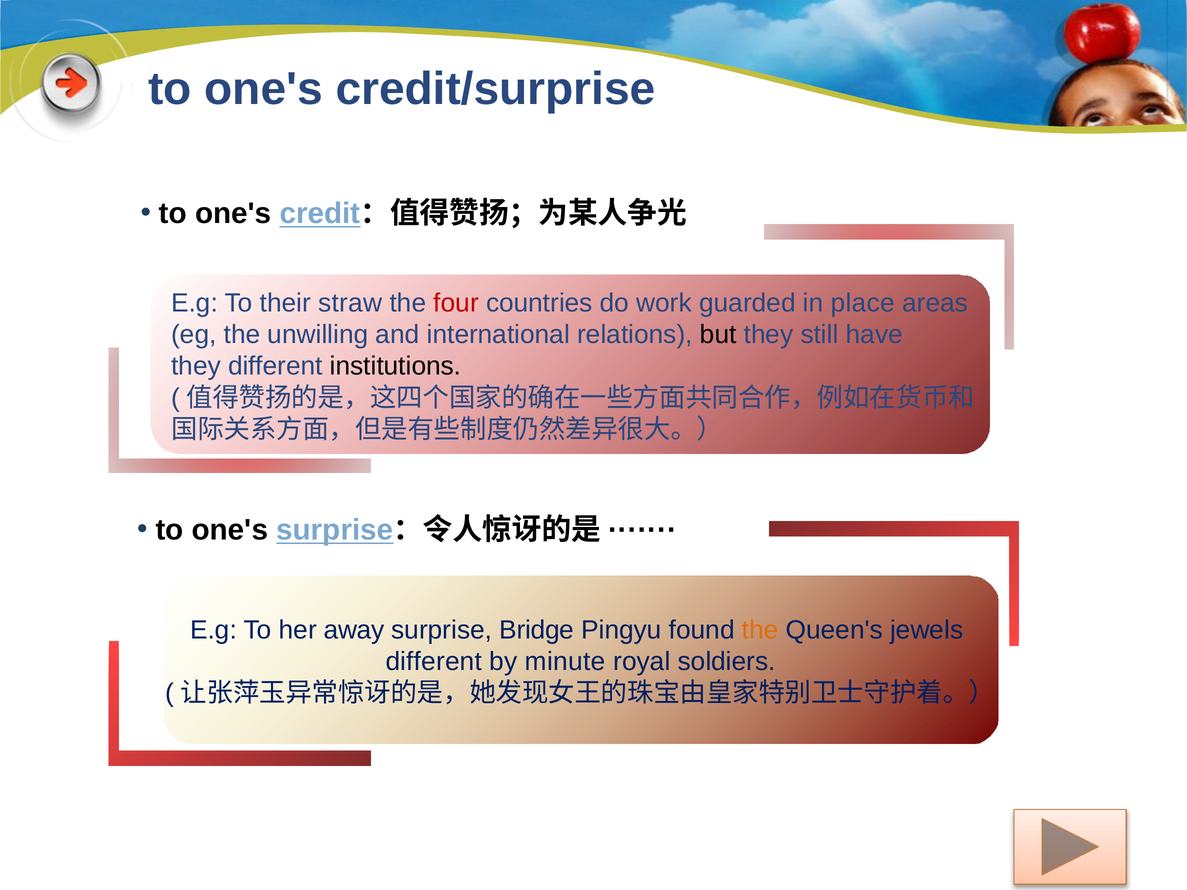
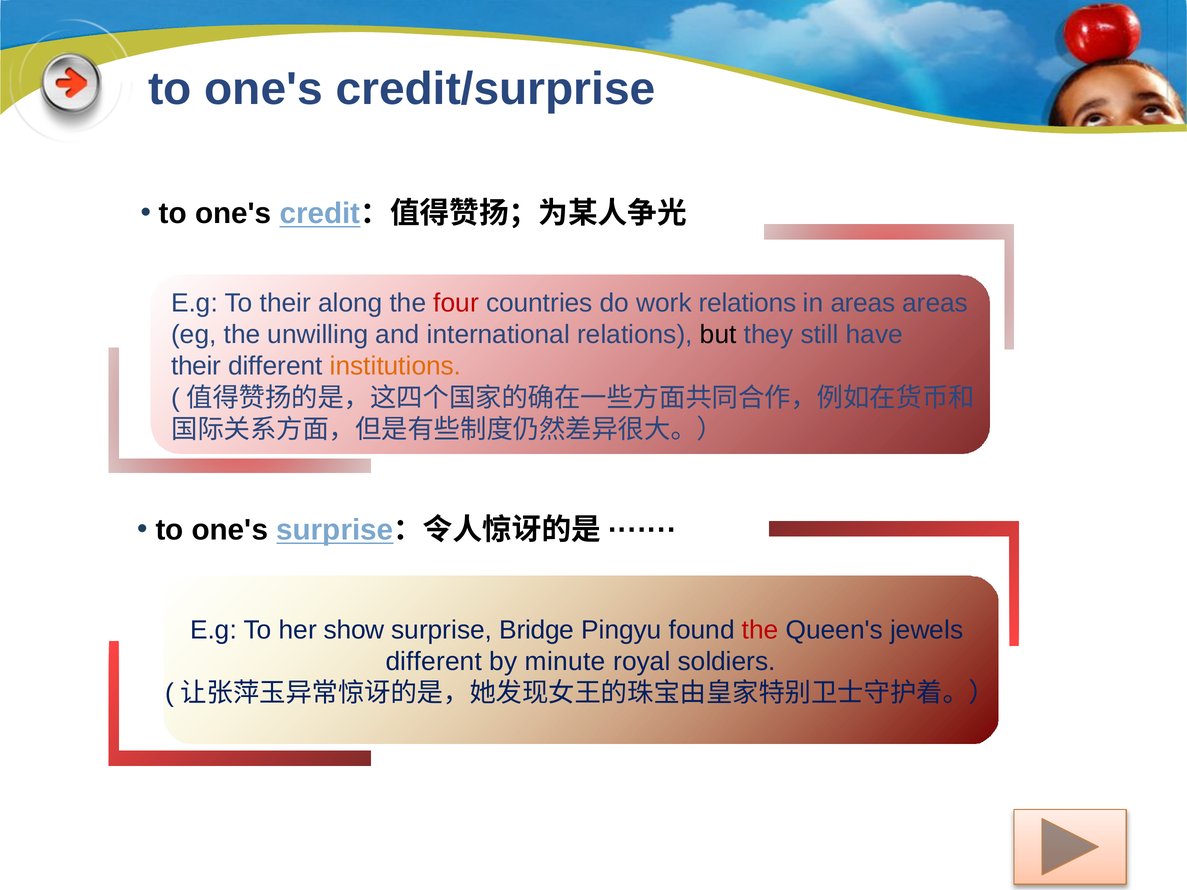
straw: straw -> along
work guarded: guarded -> relations
in place: place -> areas
they at (196, 366): they -> their
institutions colour: black -> orange
away: away -> show
the at (760, 630) colour: orange -> red
